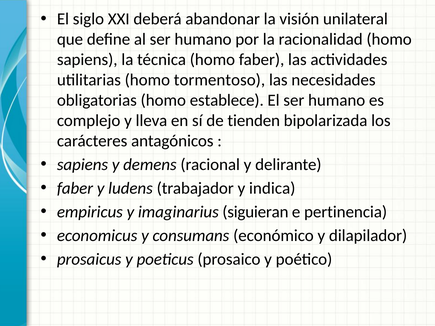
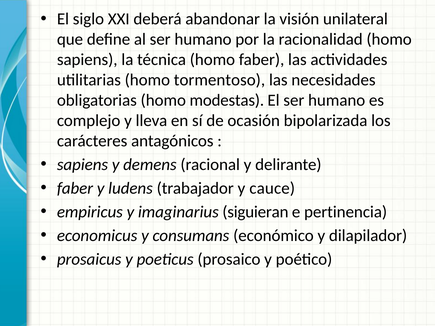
establece: establece -> modestas
tienden: tienden -> ocasión
indica: indica -> cauce
